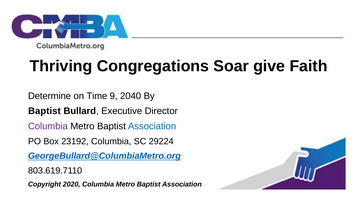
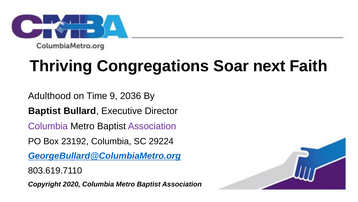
give: give -> next
Determine: Determine -> Adulthood
2040: 2040 -> 2036
Association at (152, 126) colour: blue -> purple
